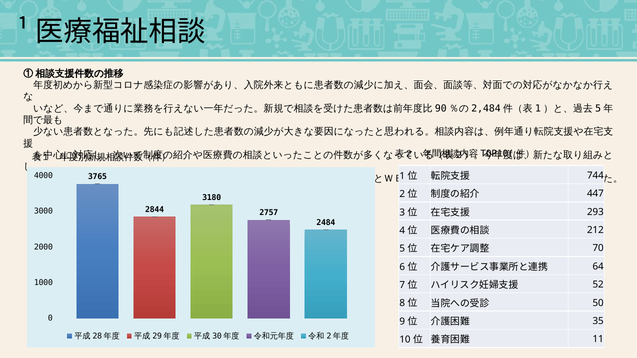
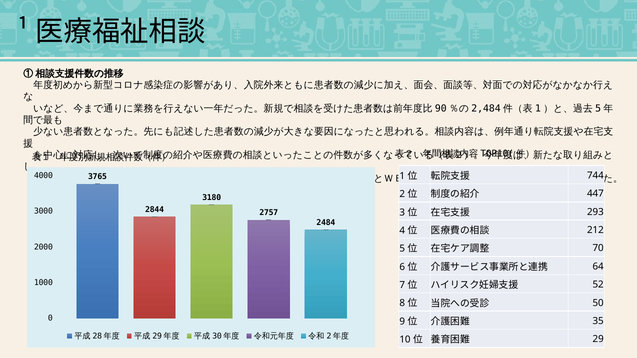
11: 11 -> 29
